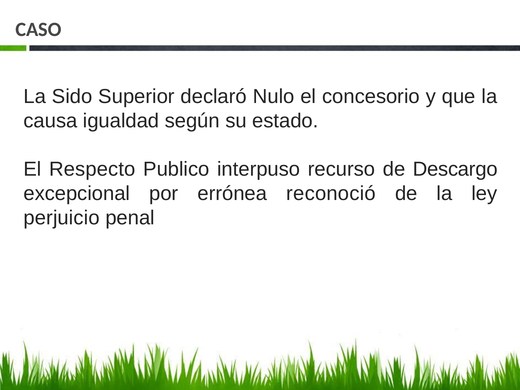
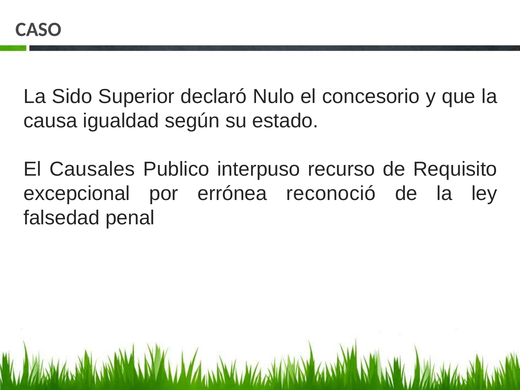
Respecto: Respecto -> Causales
Descargo: Descargo -> Requisito
perjuicio: perjuicio -> falsedad
